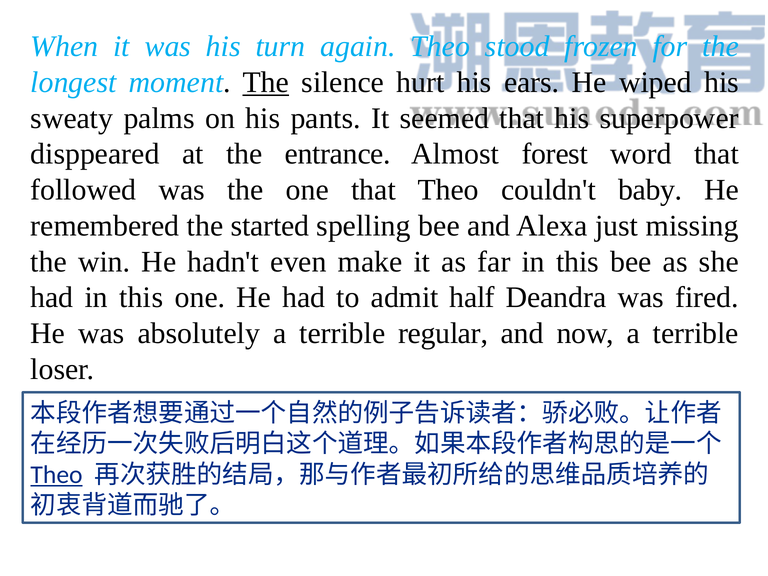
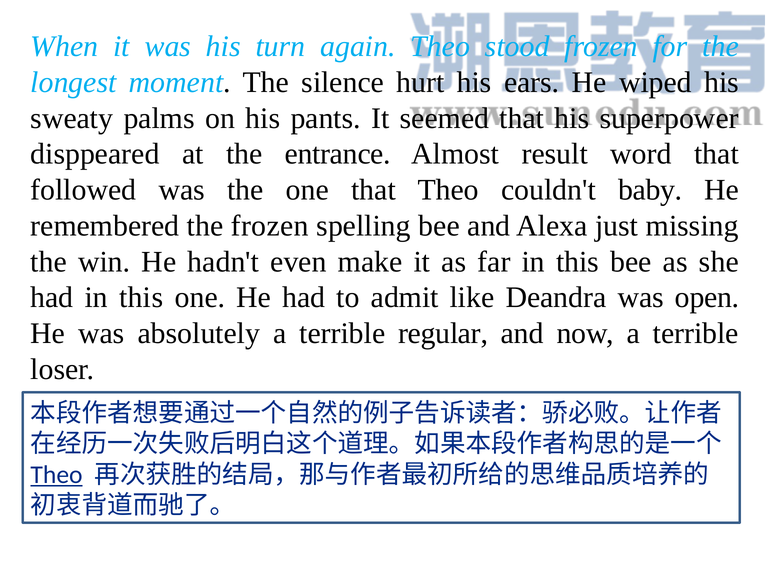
The at (266, 82) underline: present -> none
forest: forest -> result
the started: started -> frozen
half: half -> like
fired: fired -> open
